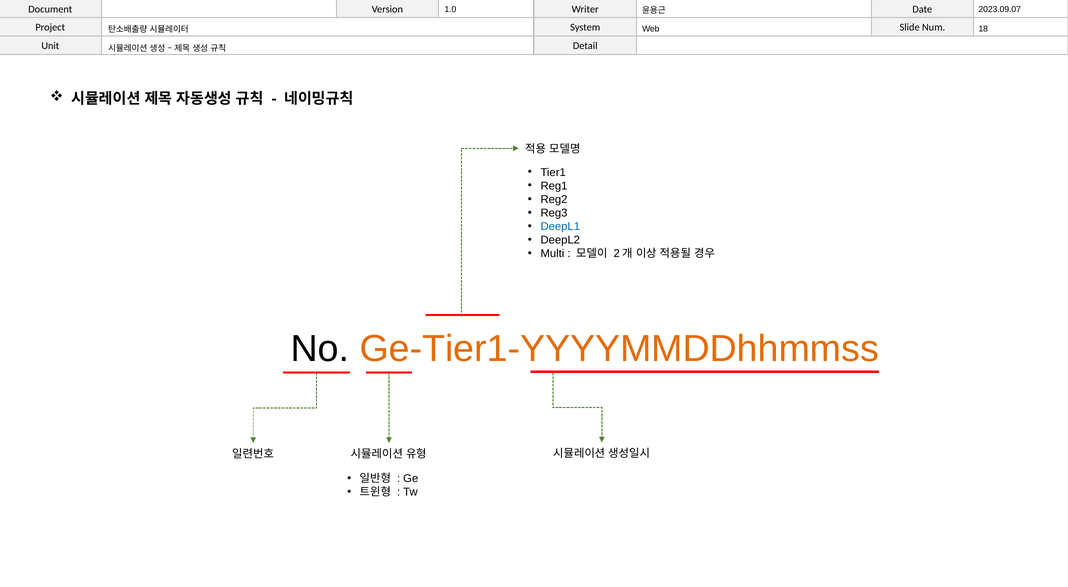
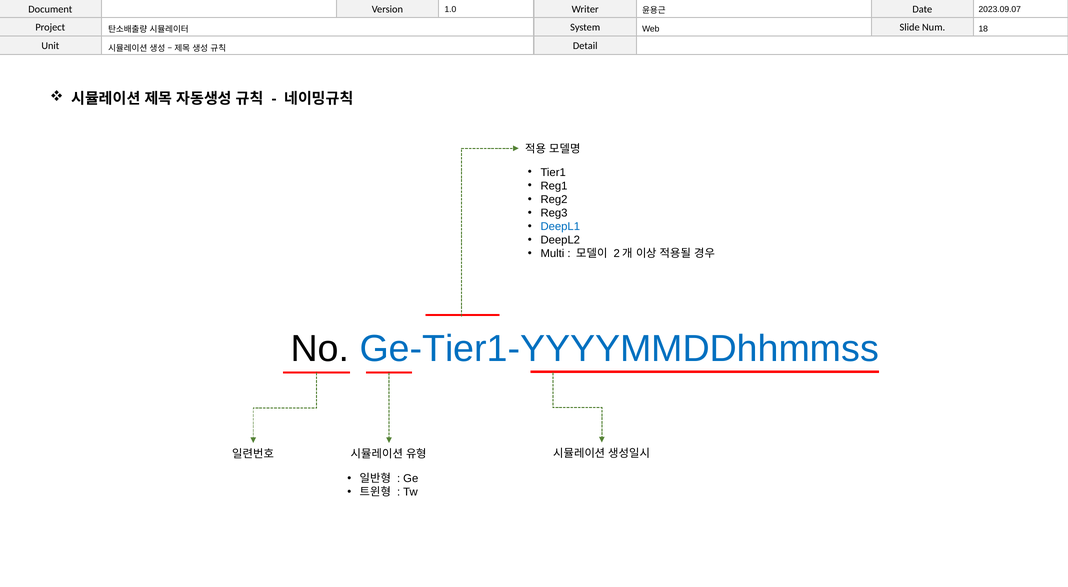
Ge-Tier1-YYYYMMDDhhmmss colour: orange -> blue
